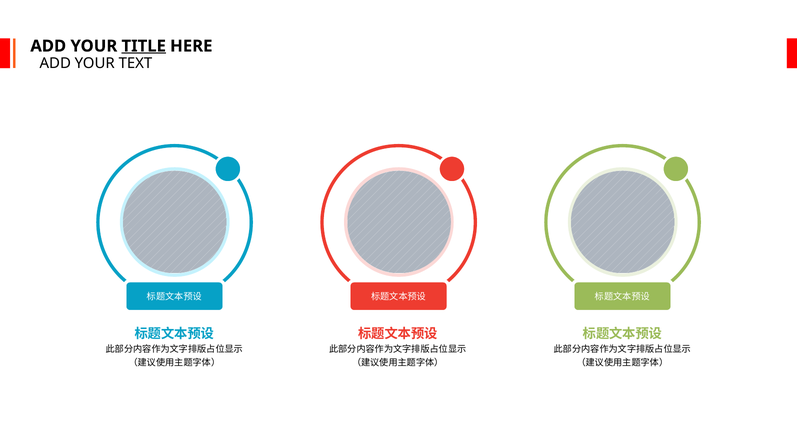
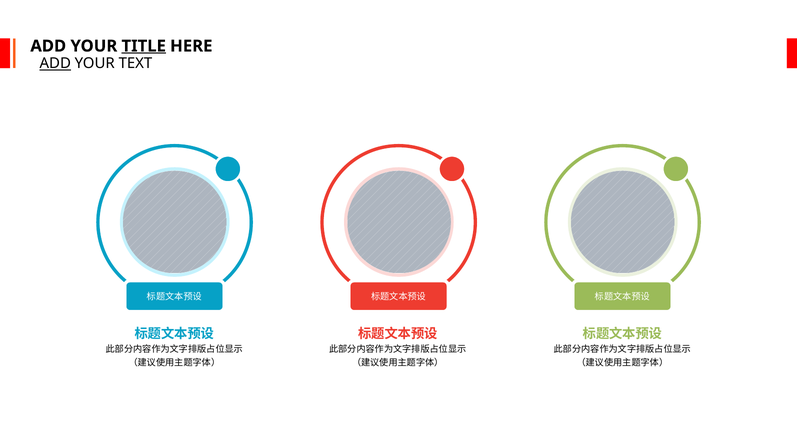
ADD at (55, 63) underline: none -> present
